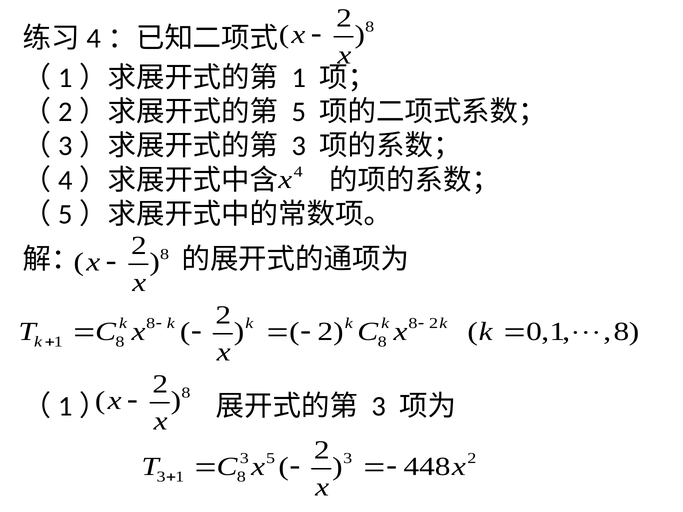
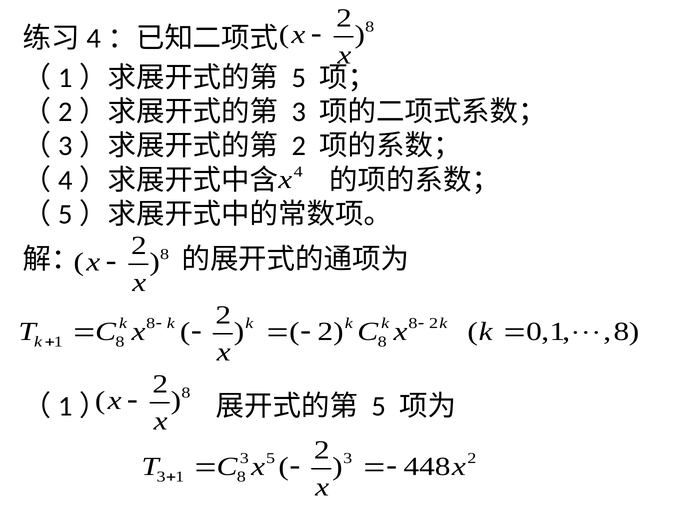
1 at (299, 78): 1 -> 5
5 at (299, 112): 5 -> 3
3 at (299, 146): 3 -> 2
3 at (379, 407): 3 -> 5
